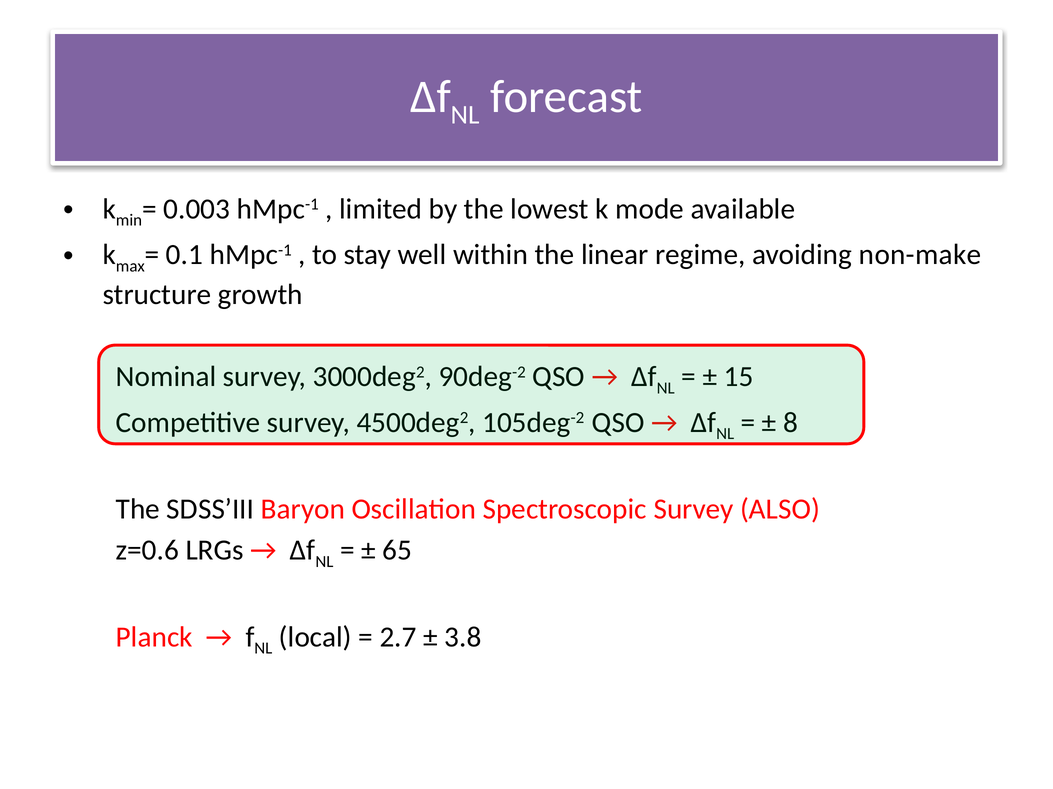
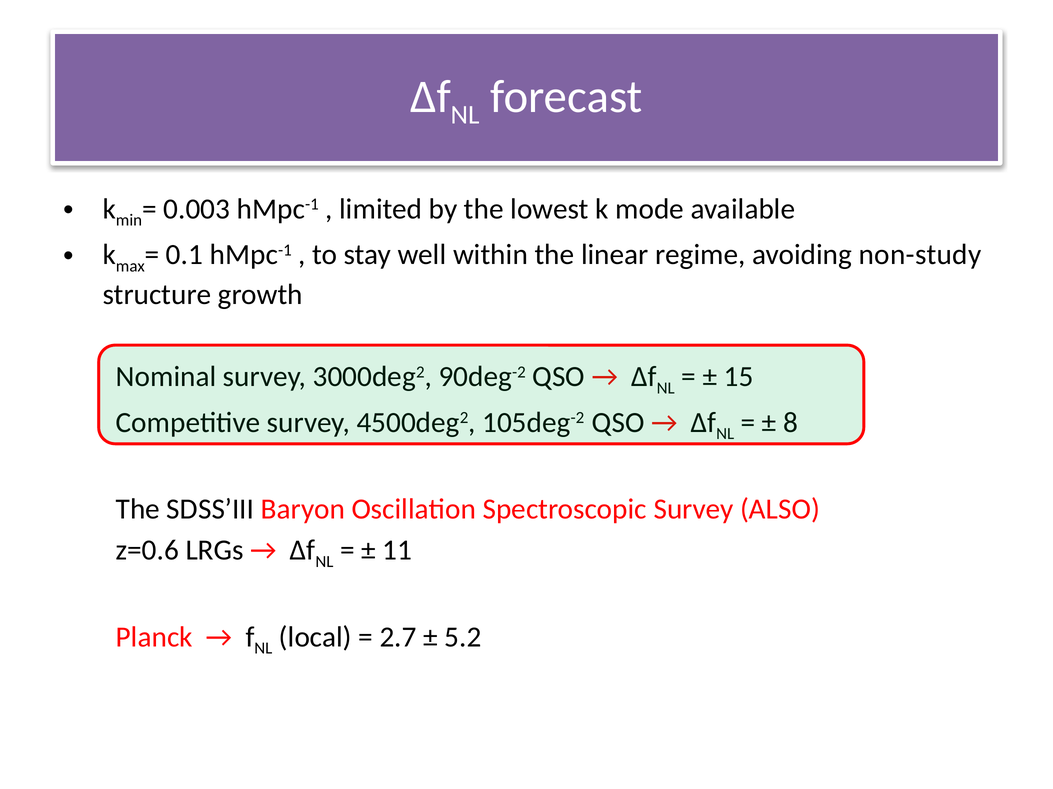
non-make: non-make -> non-study
65: 65 -> 11
3.8: 3.8 -> 5.2
